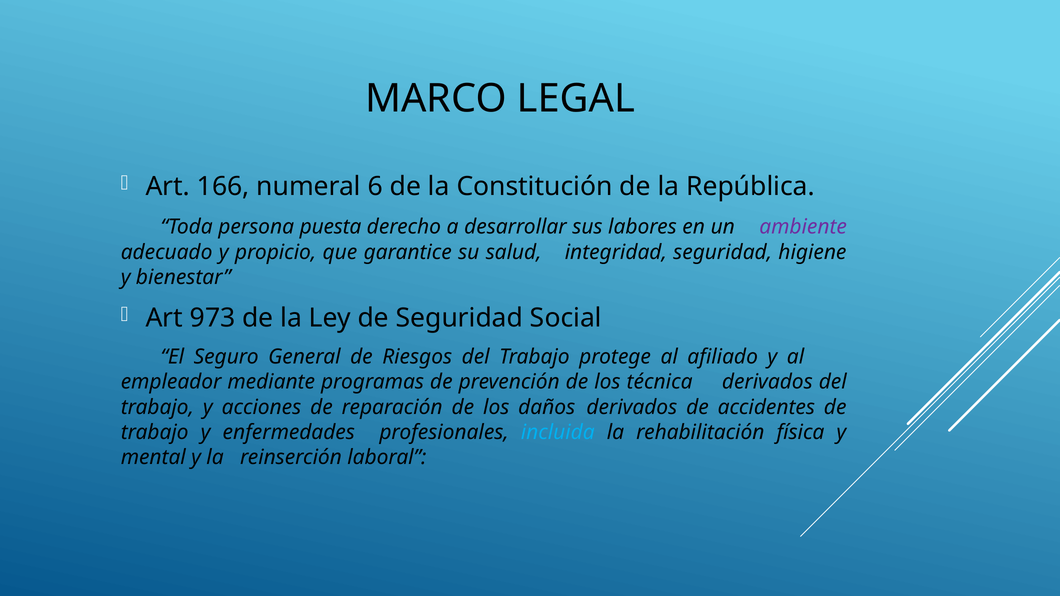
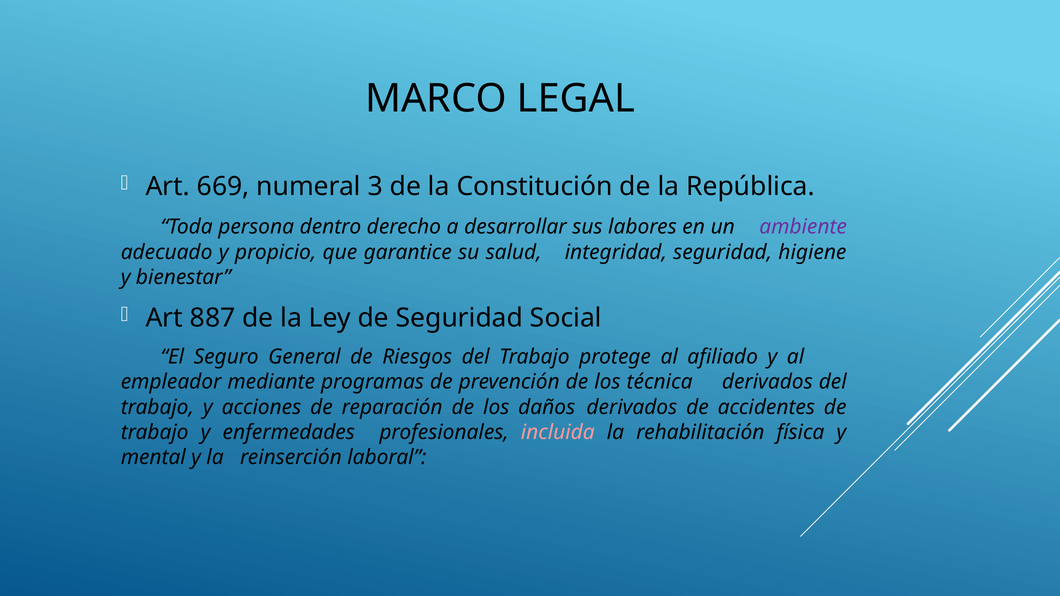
166: 166 -> 669
6: 6 -> 3
puesta: puesta -> dentro
973: 973 -> 887
incluida colour: light blue -> pink
